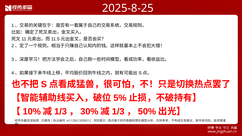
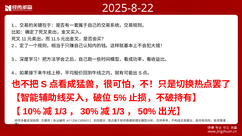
2025-8-25: 2025-8-25 -> 2025-8-22
